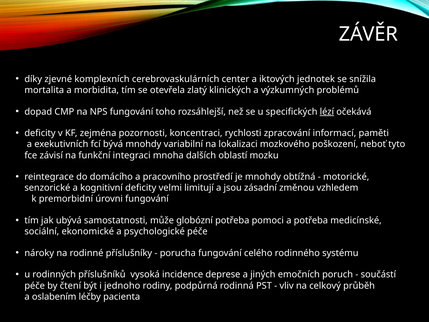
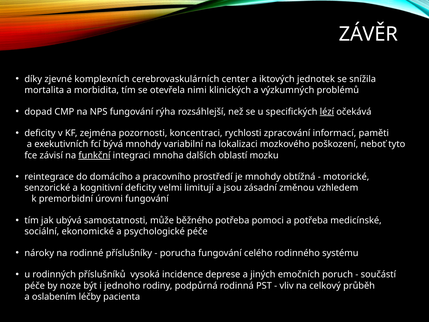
zlatý: zlatý -> nimi
toho: toho -> rýha
funkční underline: none -> present
globózní: globózní -> běžného
čtení: čtení -> noze
